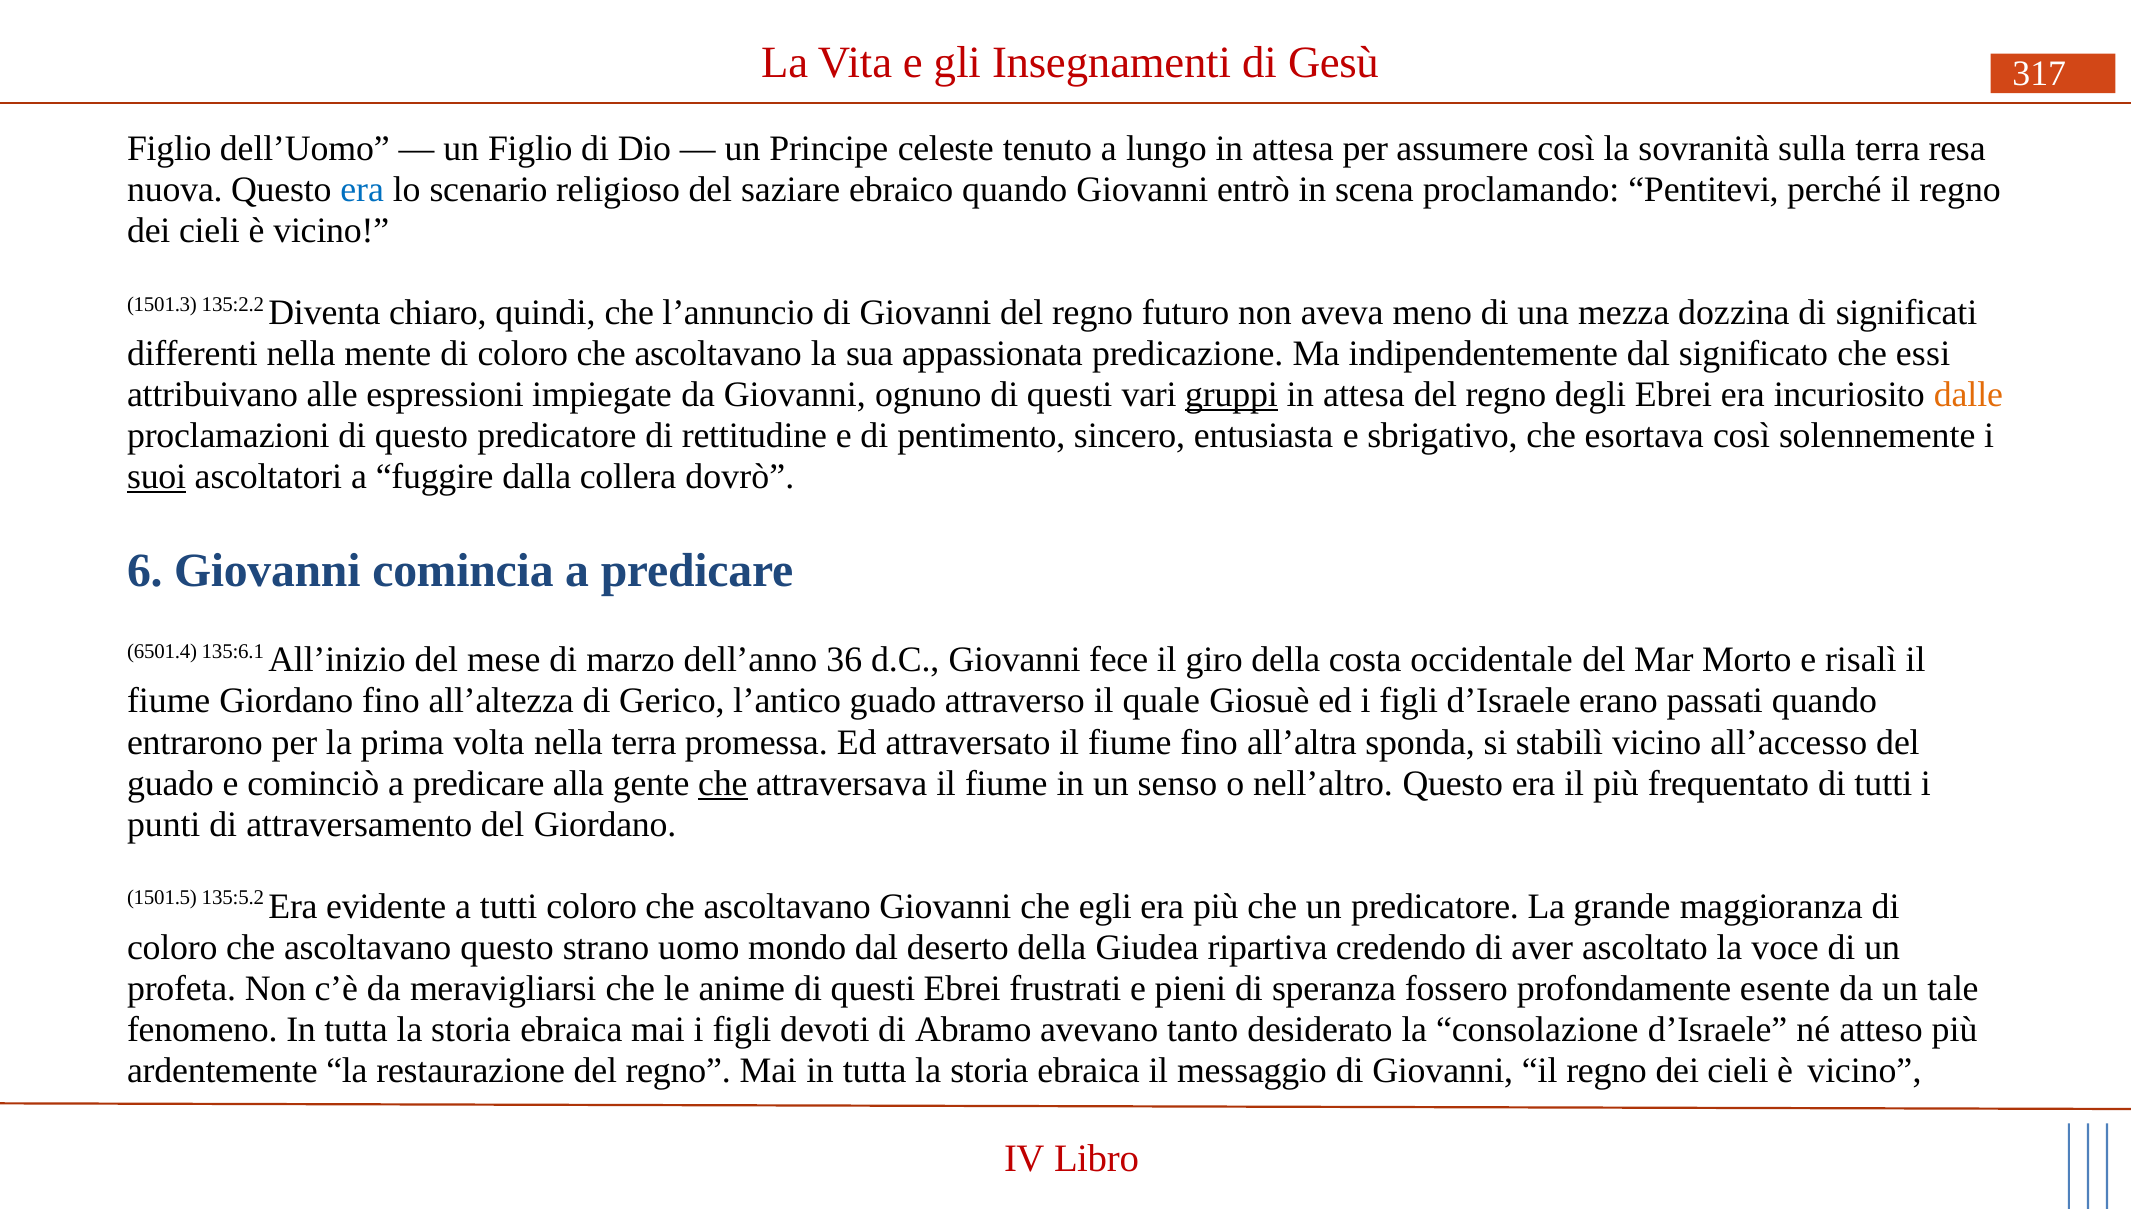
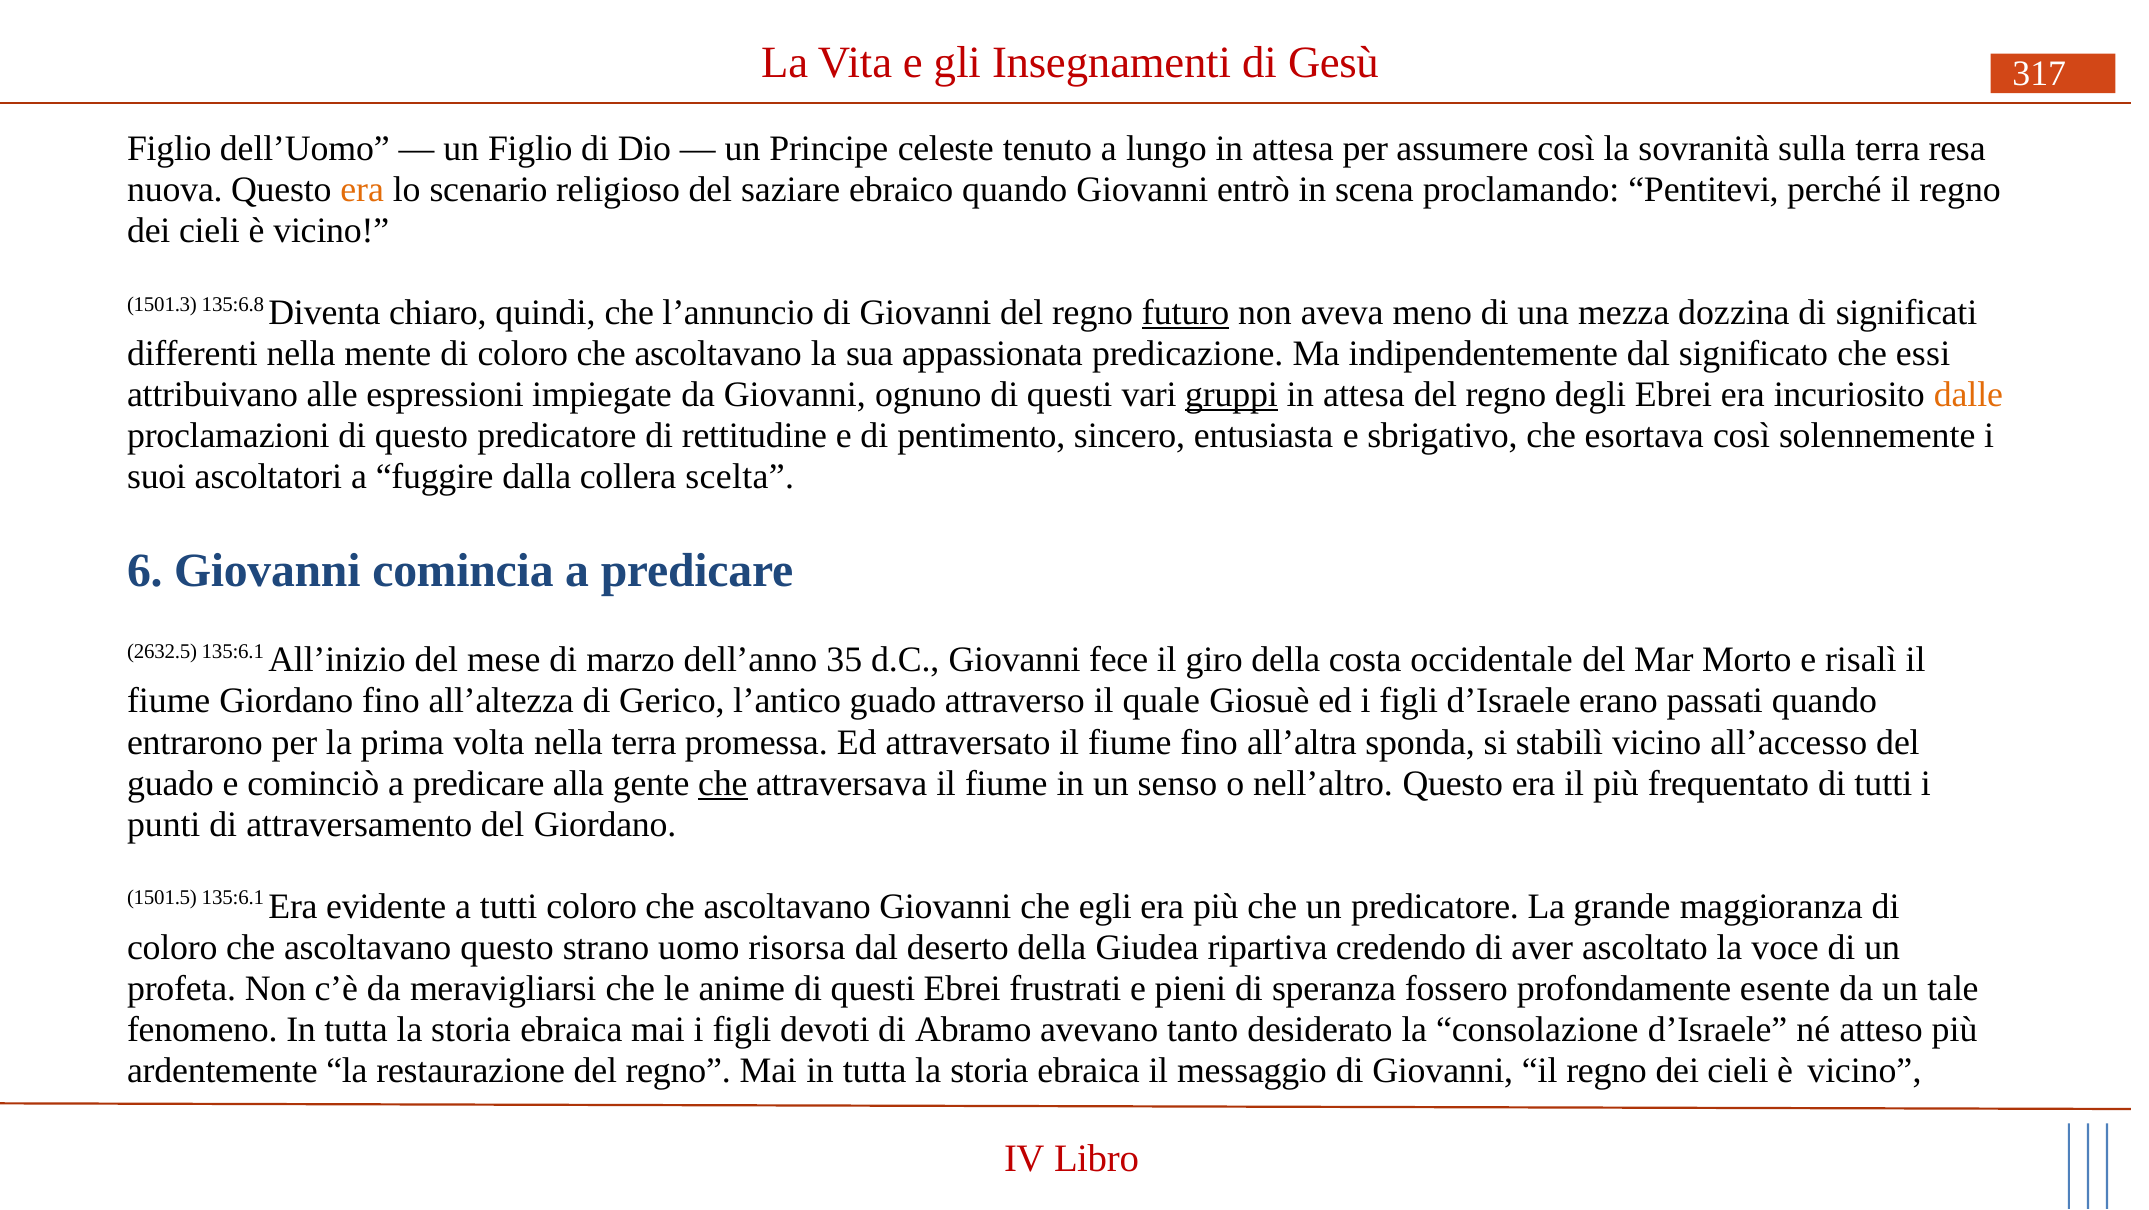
era at (362, 190) colour: blue -> orange
135:2.2: 135:2.2 -> 135:6.8
futuro underline: none -> present
suoi underline: present -> none
dovrò: dovrò -> scelta
6501.4: 6501.4 -> 2632.5
36: 36 -> 35
1501.5 135:5.2: 135:5.2 -> 135:6.1
mondo: mondo -> risorsa
